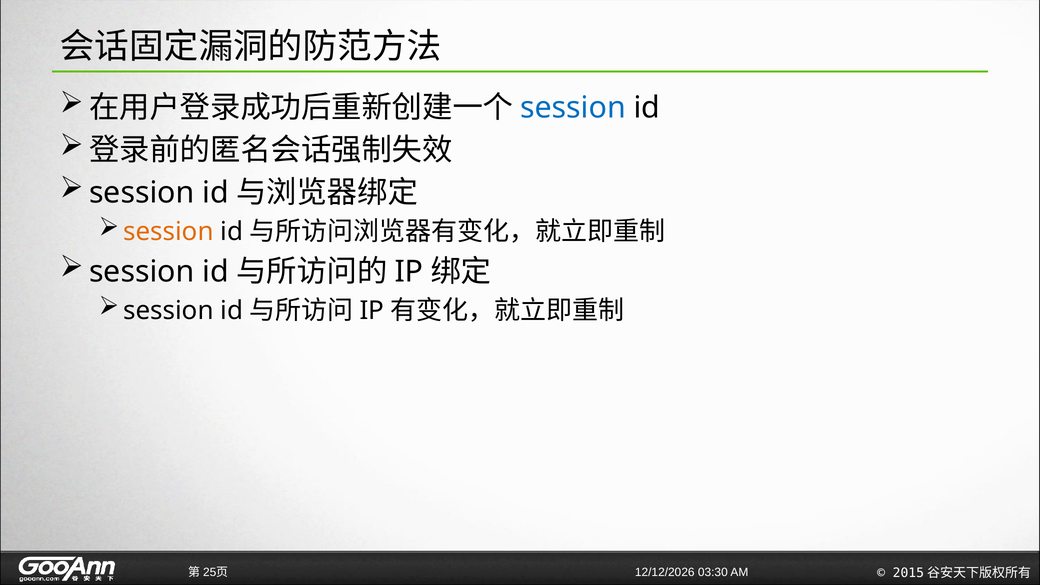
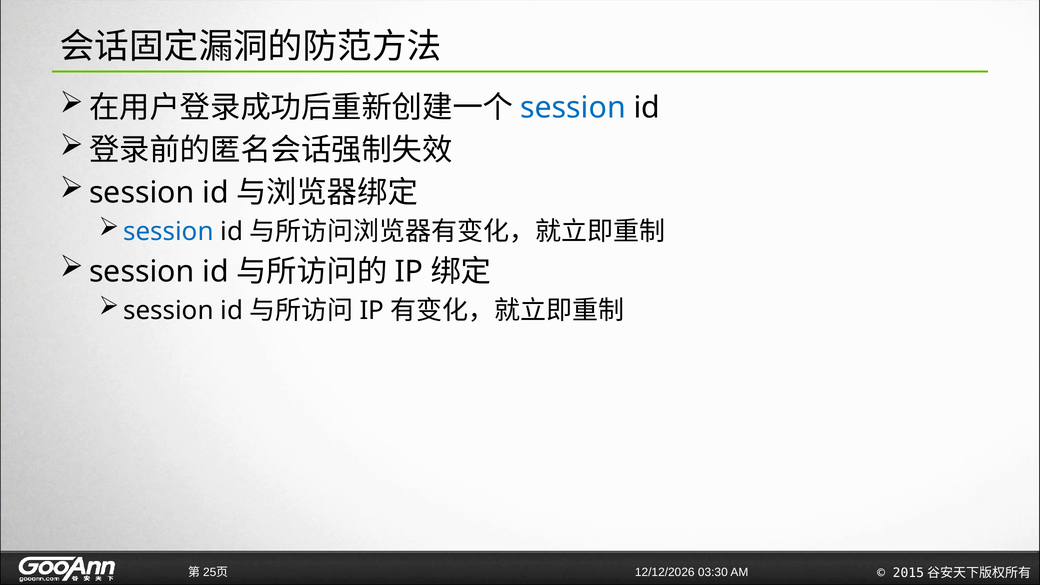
session at (168, 232) colour: orange -> blue
